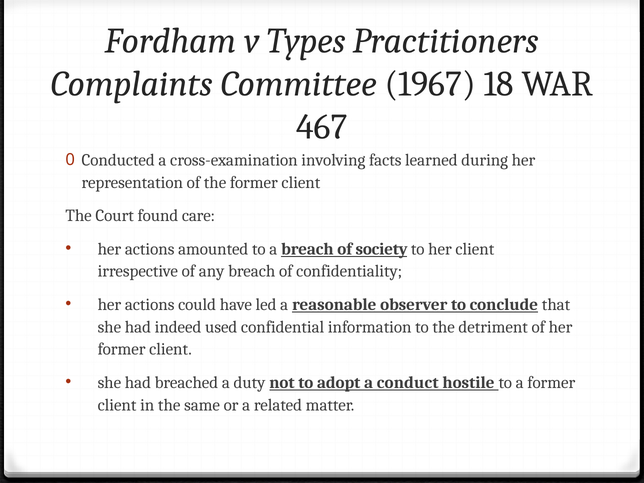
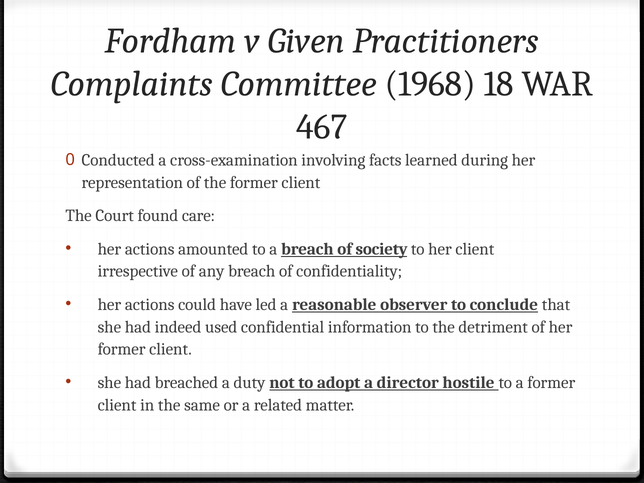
Types: Types -> Given
1967: 1967 -> 1968
conduct: conduct -> director
